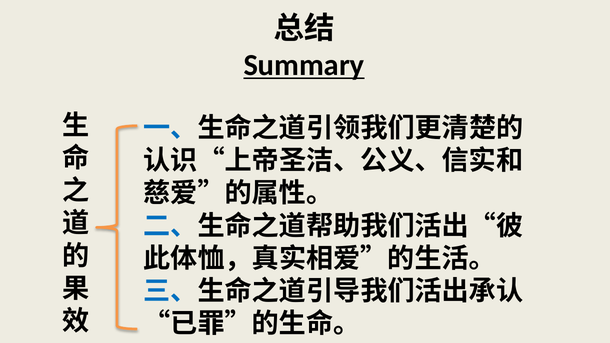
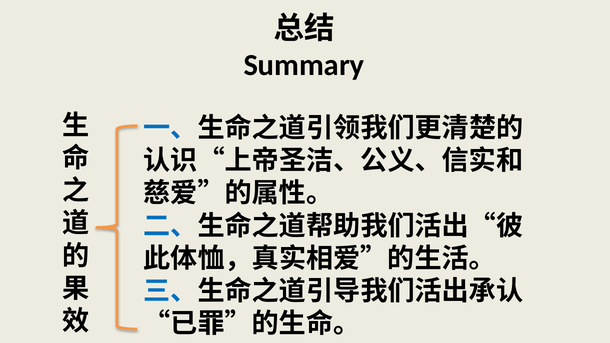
Summary underline: present -> none
